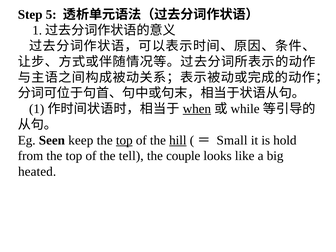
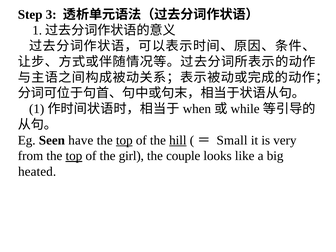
5: 5 -> 3
when underline: present -> none
keep: keep -> have
hold: hold -> very
top at (74, 156) underline: none -> present
tell: tell -> girl
